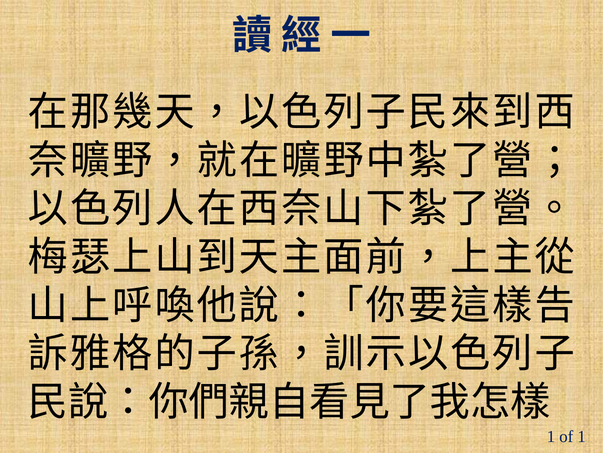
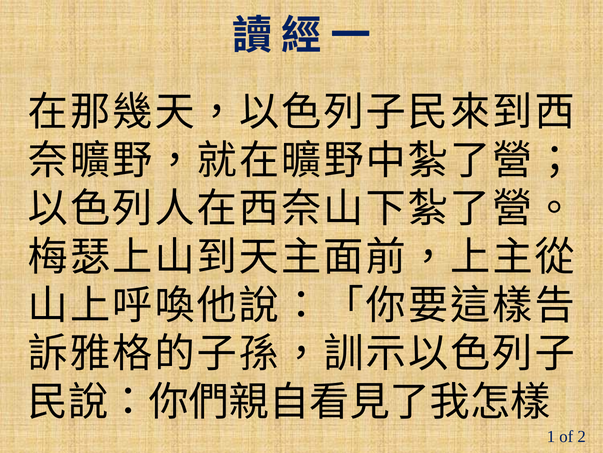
of 1: 1 -> 2
